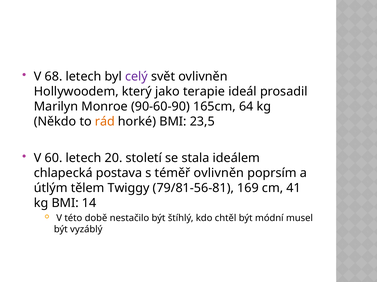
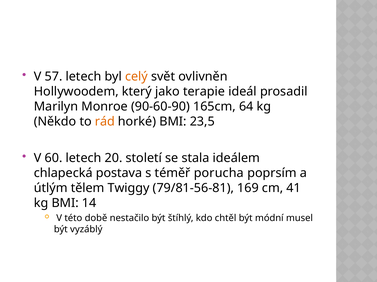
68: 68 -> 57
celý colour: purple -> orange
téměř ovlivněn: ovlivněn -> porucha
